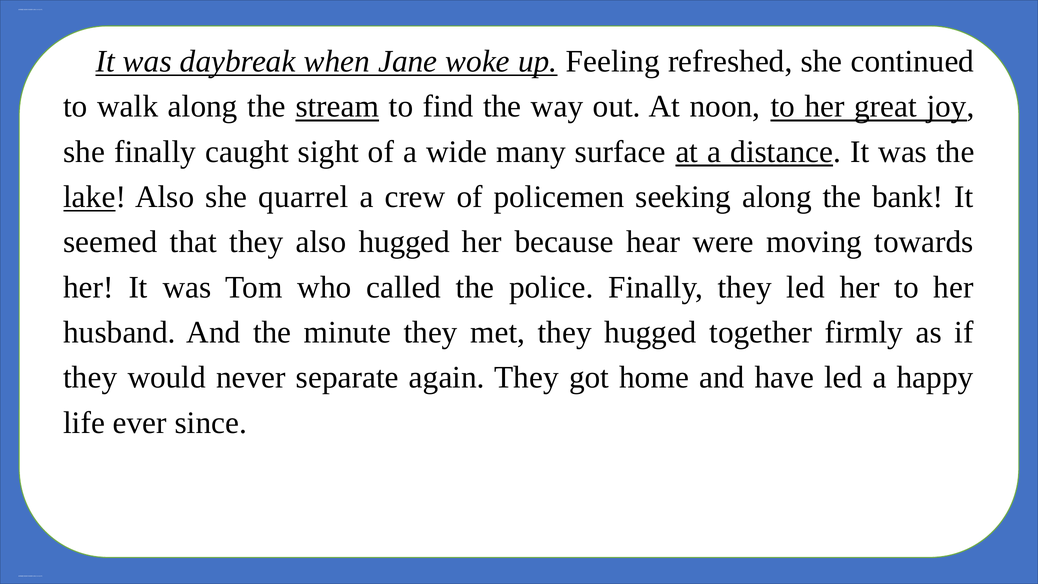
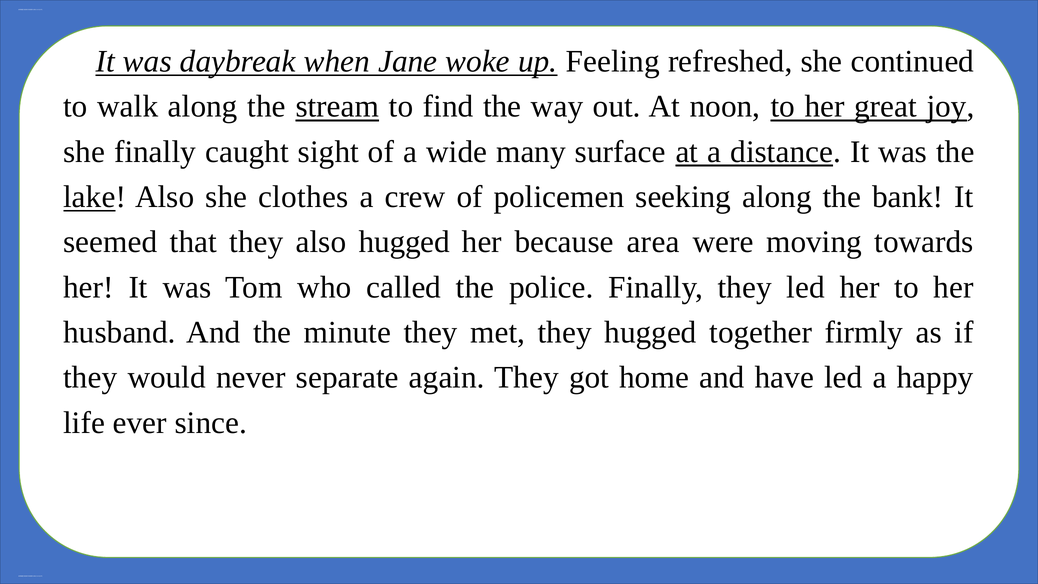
quarrel: quarrel -> clothes
hear: hear -> area
